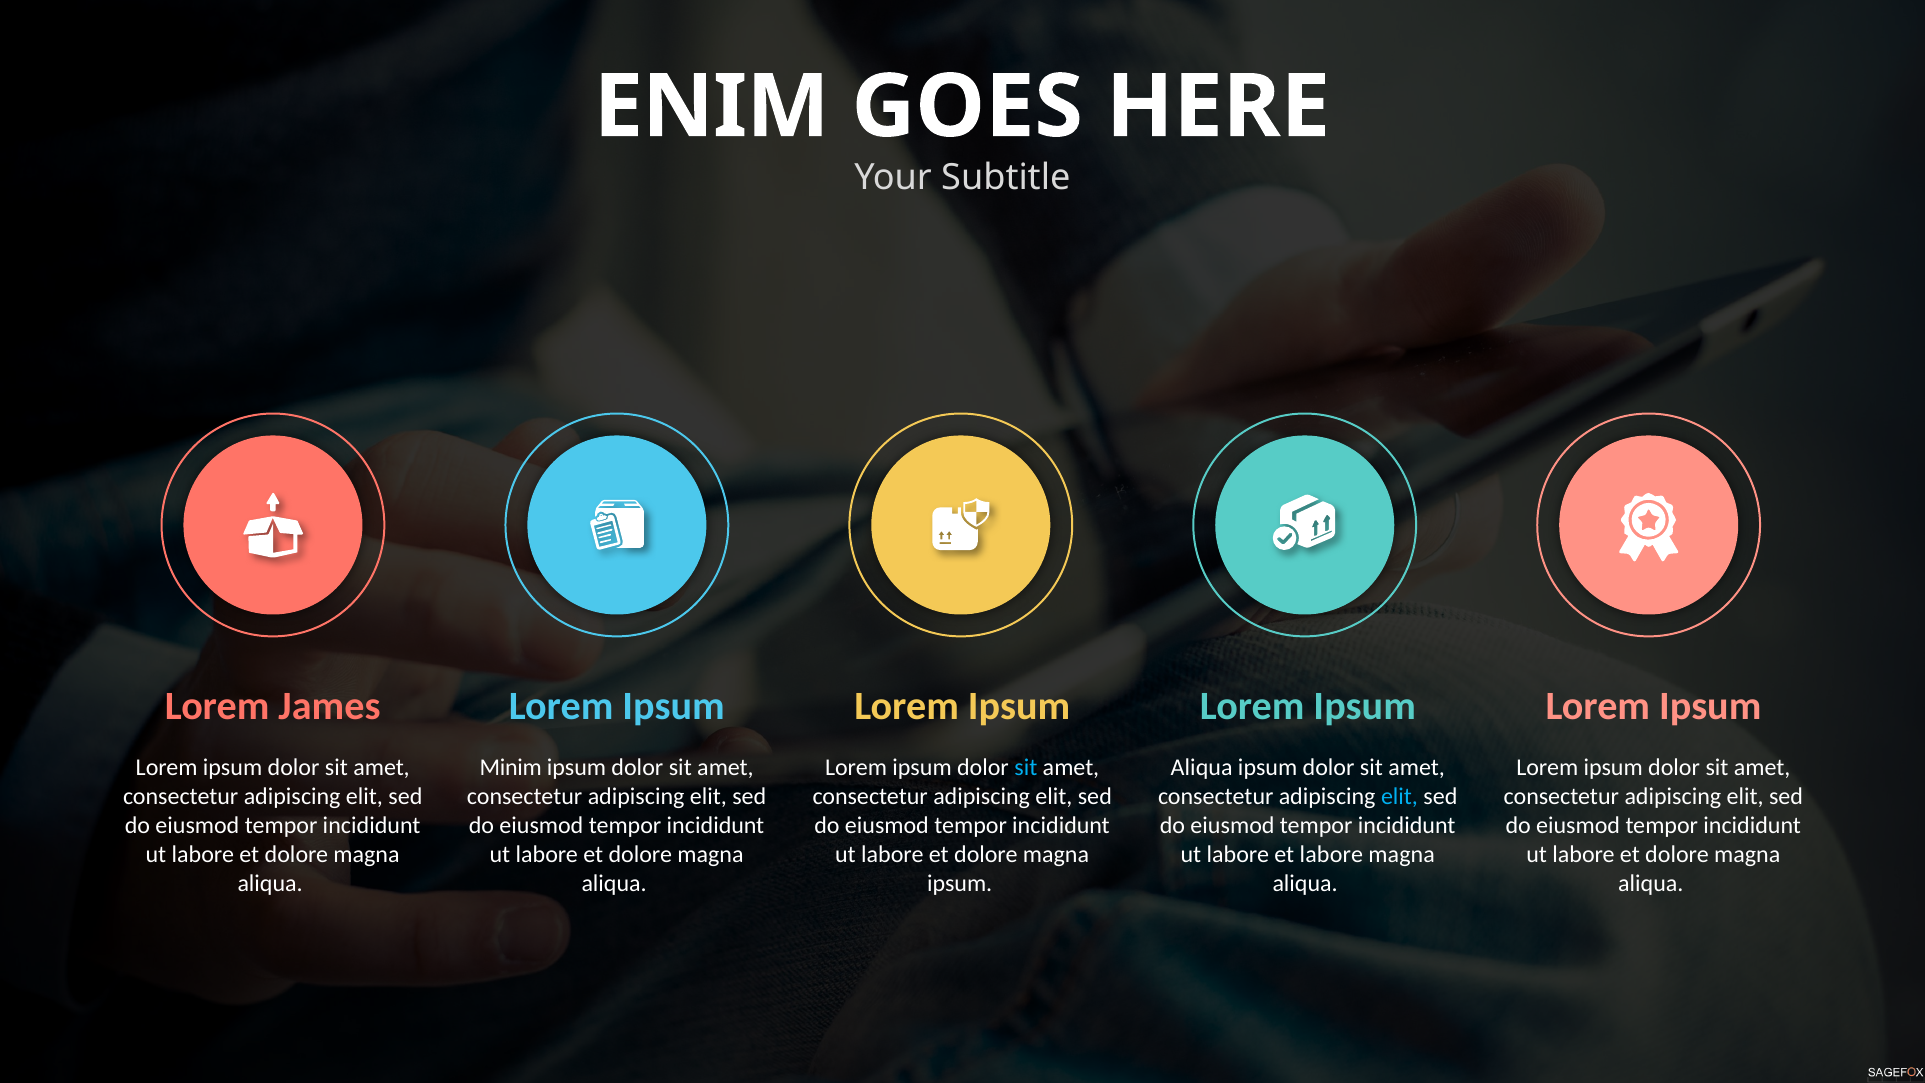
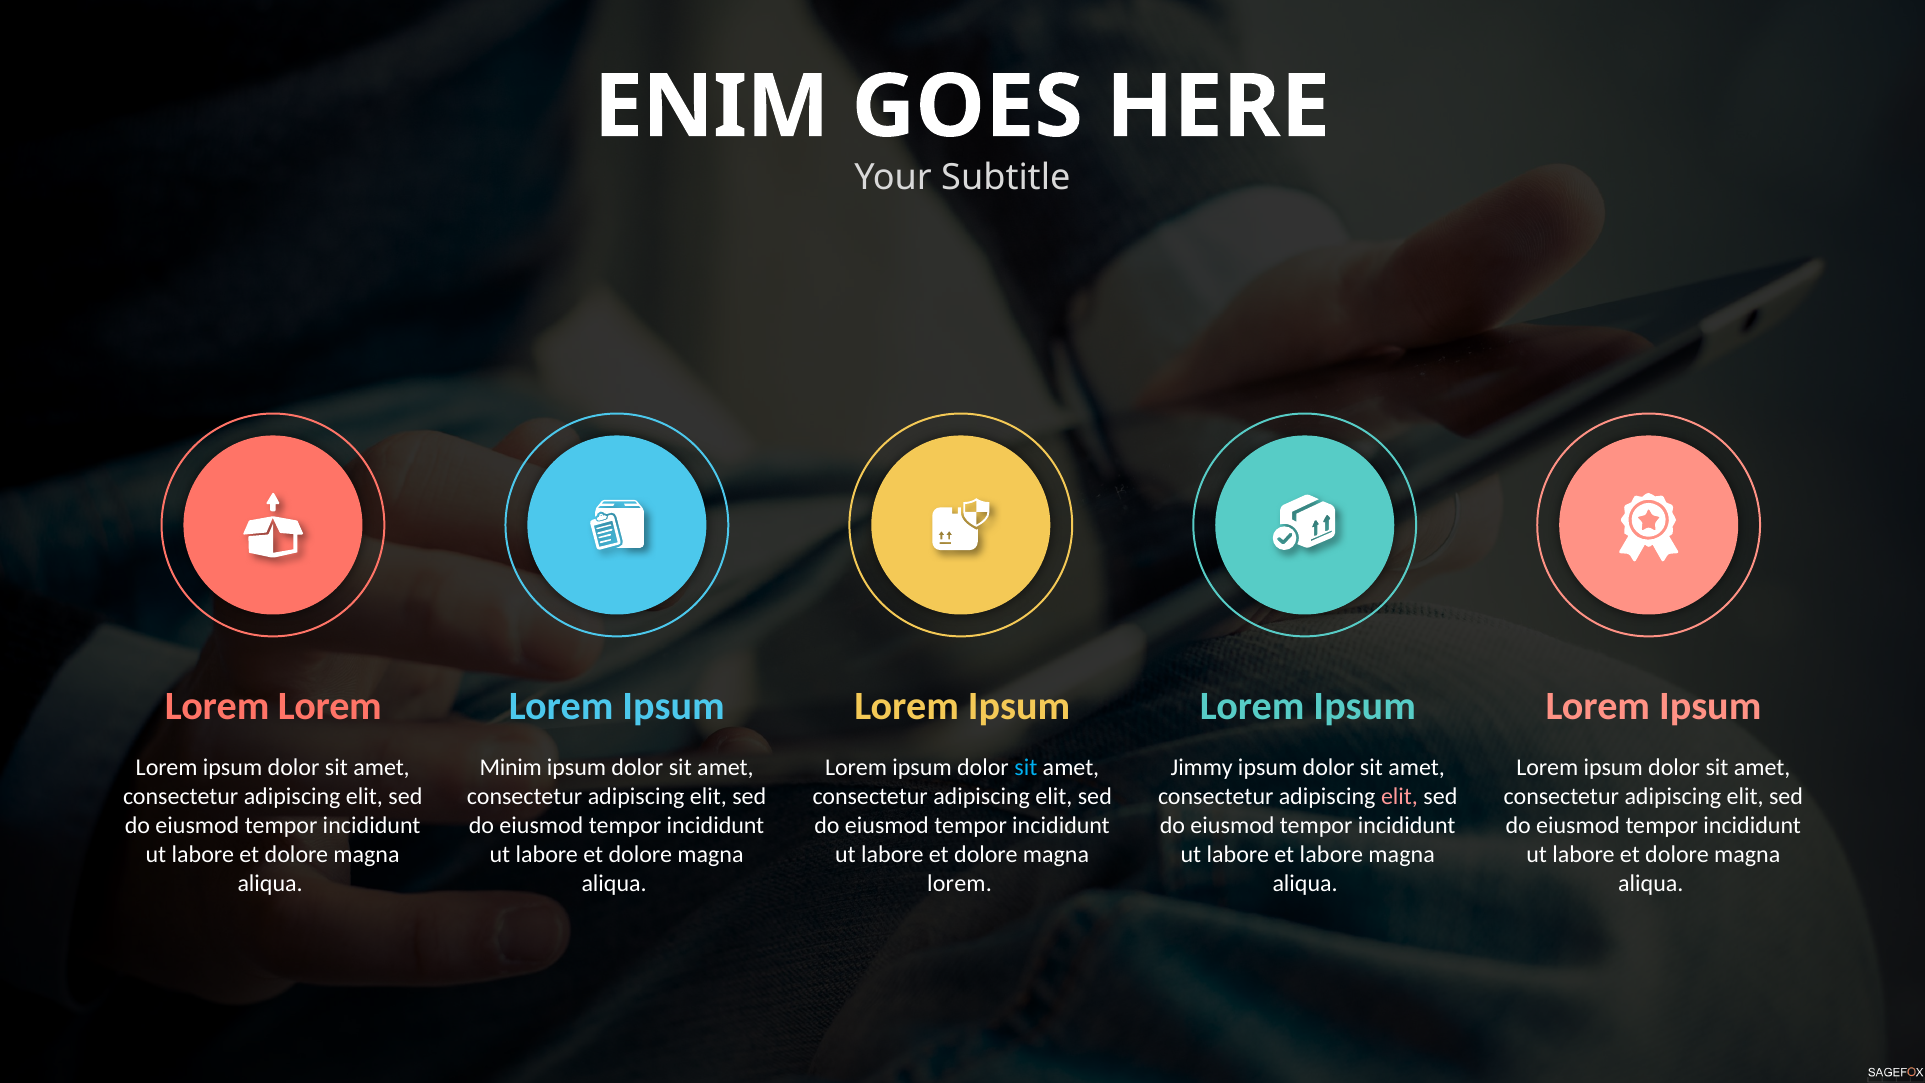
James at (330, 706): James -> Lorem
Aliqua at (1202, 767): Aliqua -> Jimmy
elit at (1399, 796) colour: light blue -> pink
ipsum at (960, 883): ipsum -> lorem
